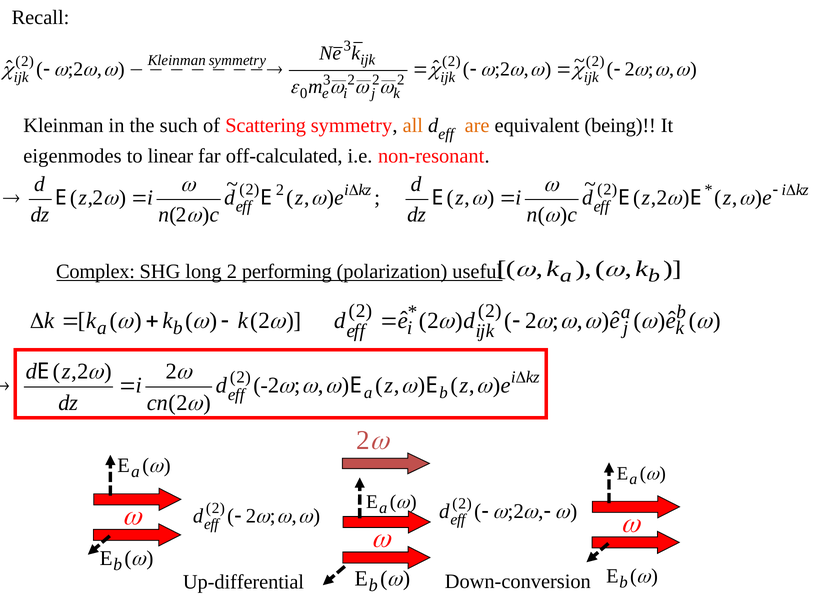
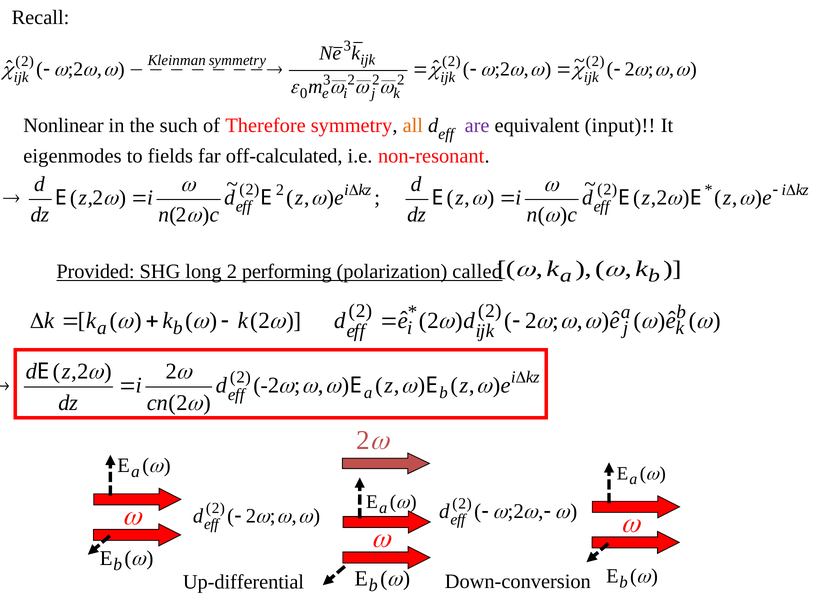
Kleinman at (63, 126): Kleinman -> Nonlinear
Scattering: Scattering -> Therefore
are colour: orange -> purple
being: being -> input
linear: linear -> fields
Complex: Complex -> Provided
useful: useful -> called
